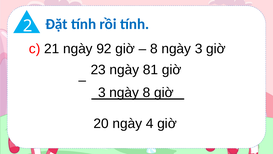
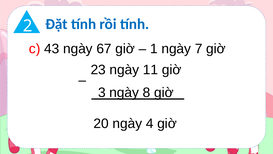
21: 21 -> 43
92: 92 -> 67
8 at (154, 49): 8 -> 1
ngày 3: 3 -> 7
81: 81 -> 11
